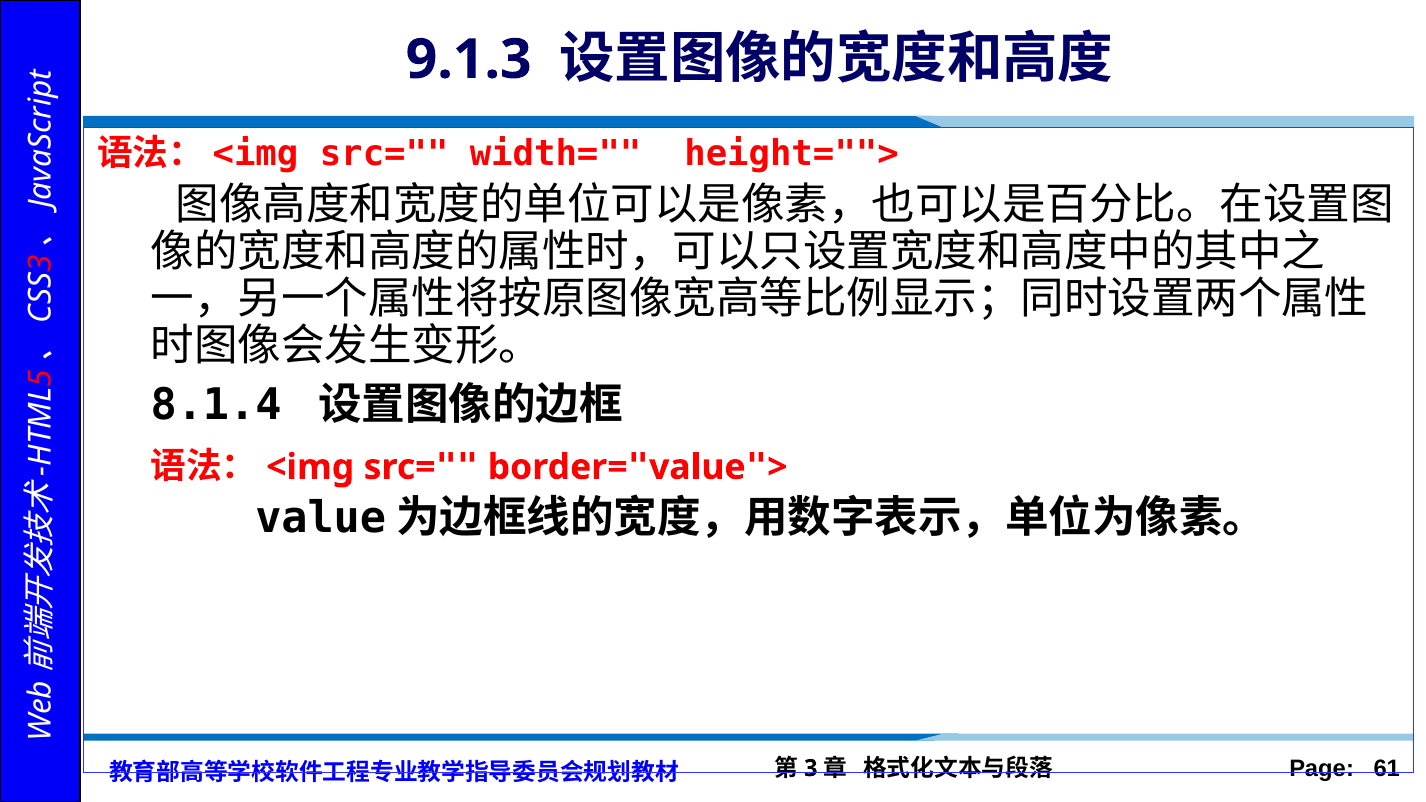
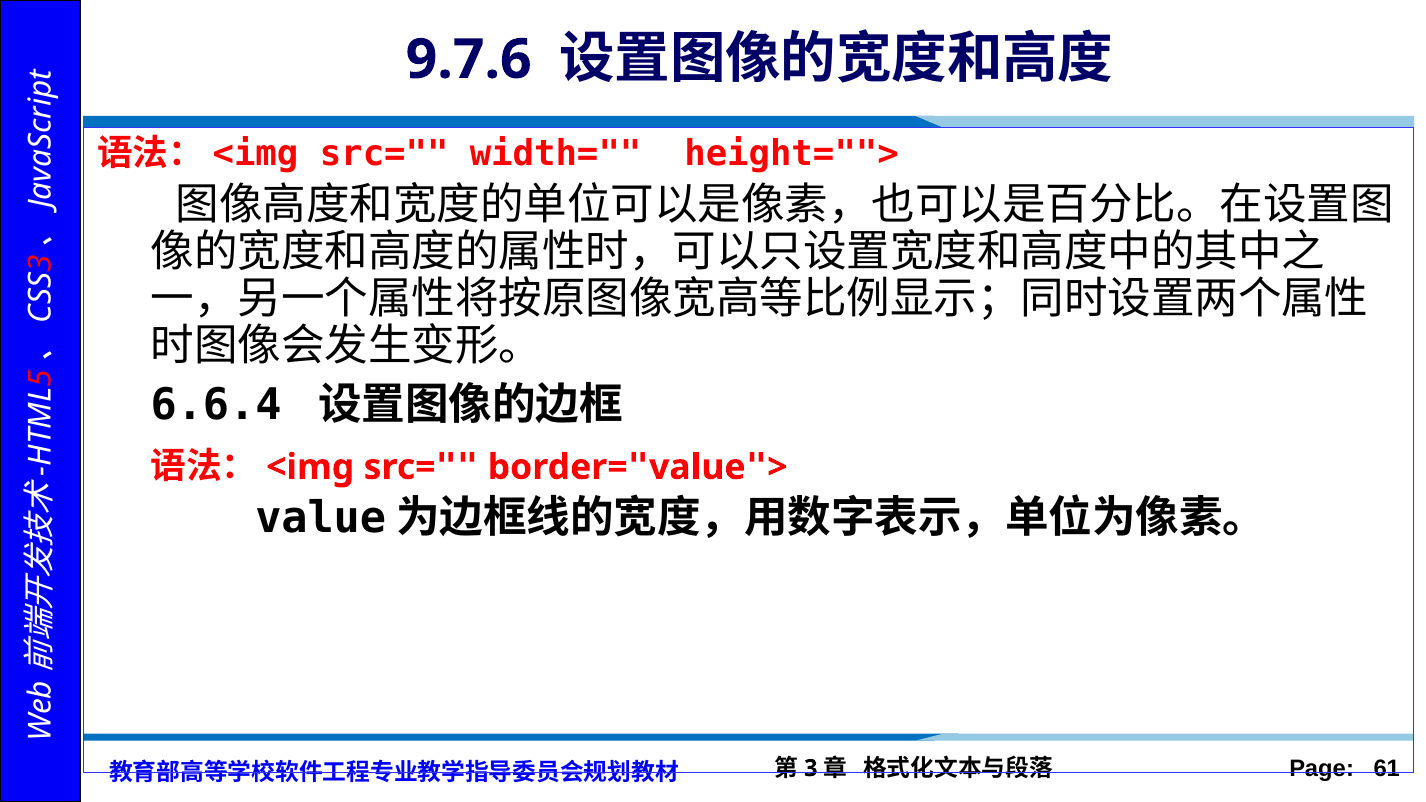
9.1.3: 9.1.3 -> 9.7.6
8.1.4: 8.1.4 -> 6.6.4
